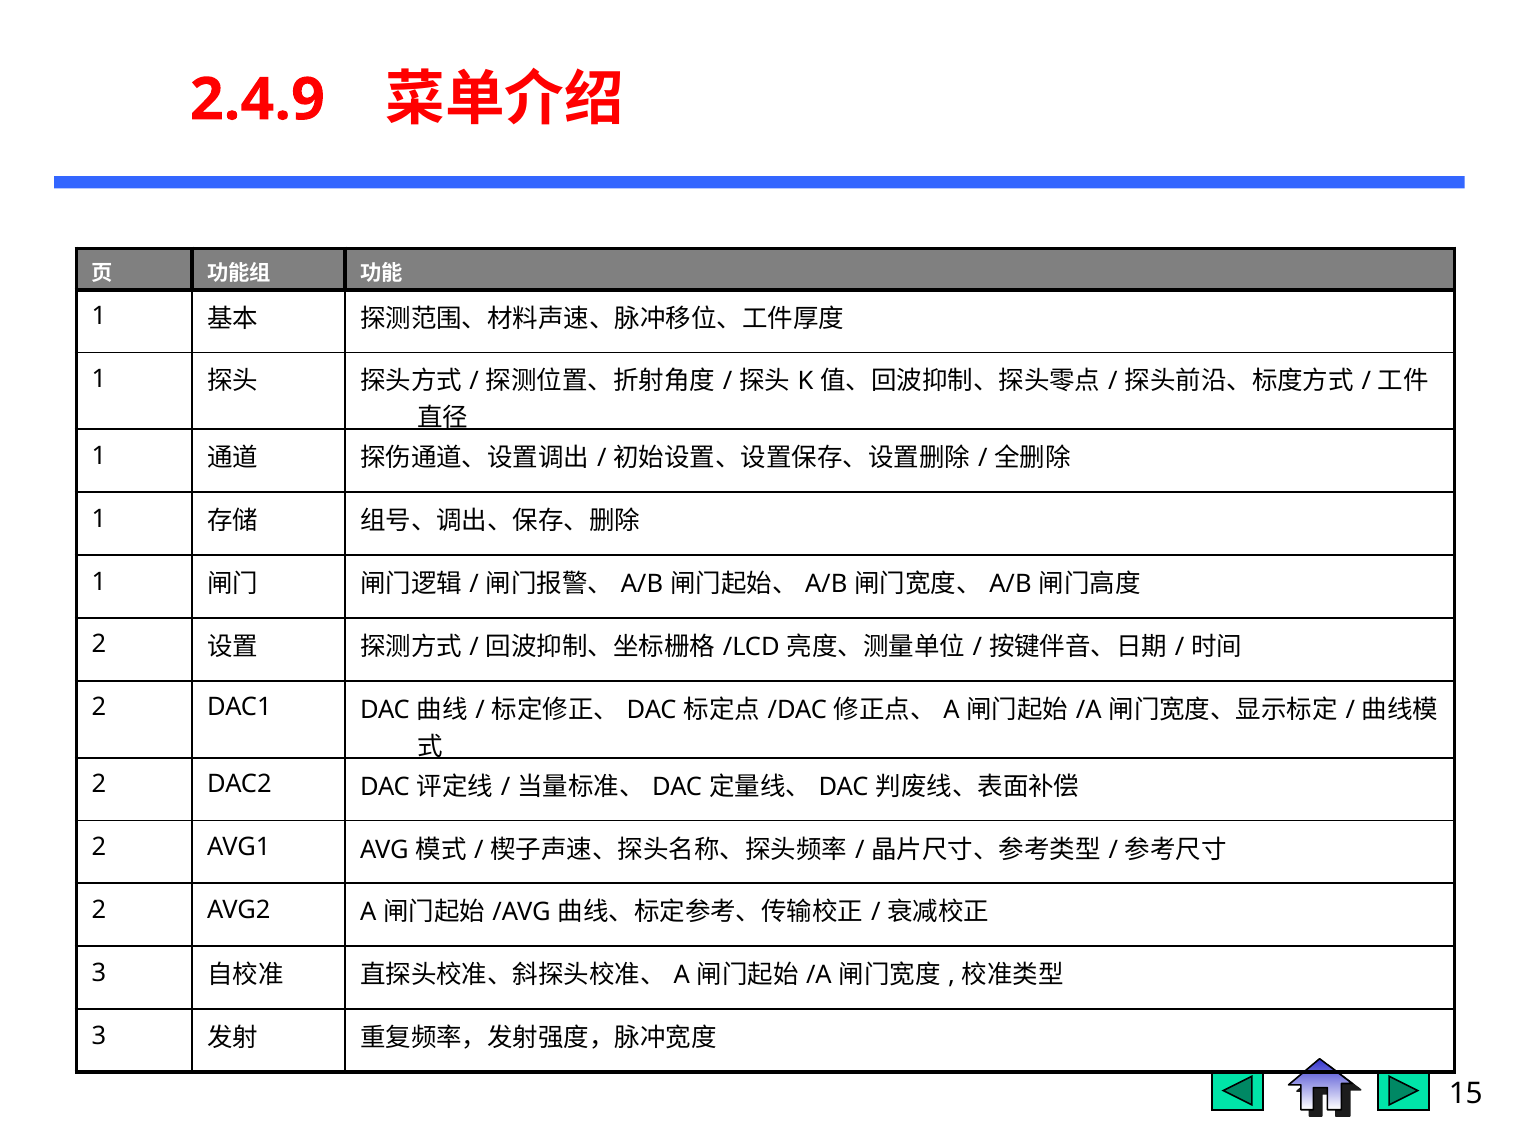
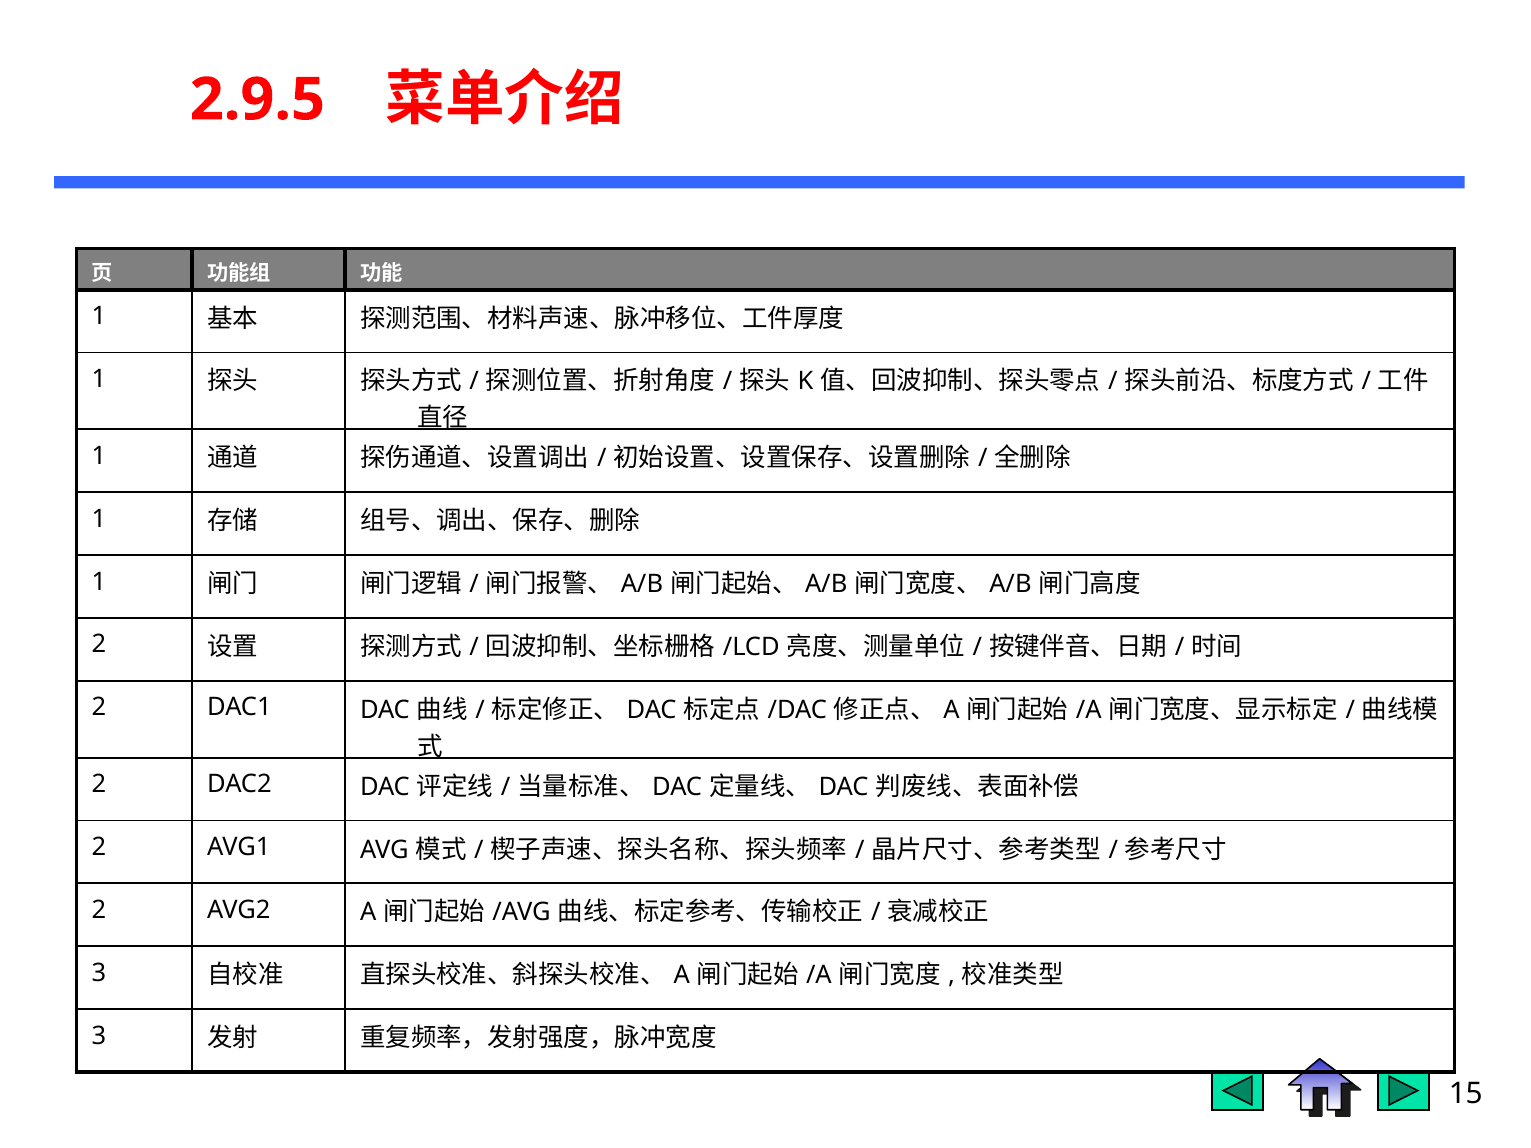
2.4.9: 2.4.9 -> 2.9.5
